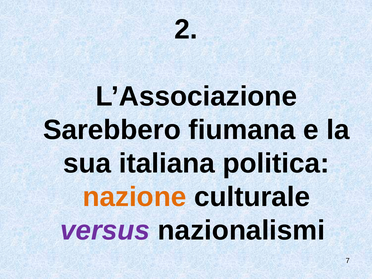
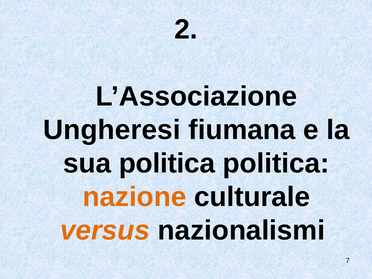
Sarebbero: Sarebbero -> Ungheresi
sua italiana: italiana -> politica
versus colour: purple -> orange
